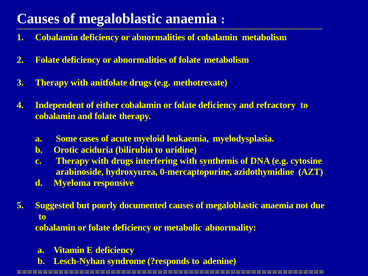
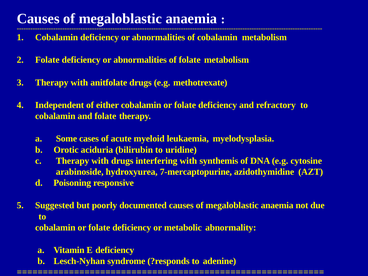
0-mercaptopurine: 0-mercaptopurine -> 7-mercaptopurine
Myeloma: Myeloma -> Poisoning
